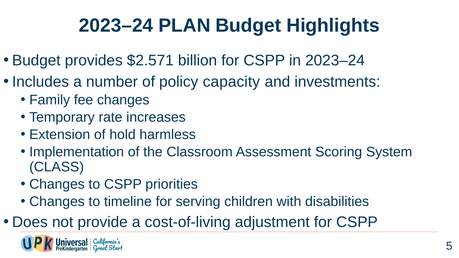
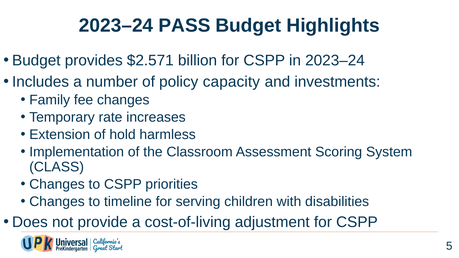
PLAN: PLAN -> PASS
